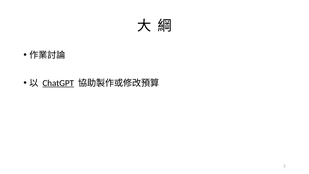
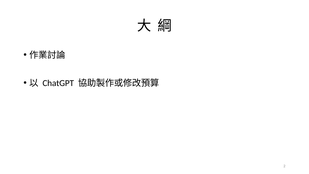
ChatGPT underline: present -> none
